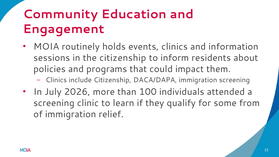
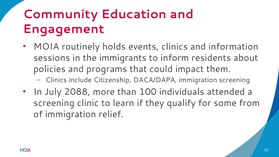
the citizenship: citizenship -> immigrants
2026: 2026 -> 2088
